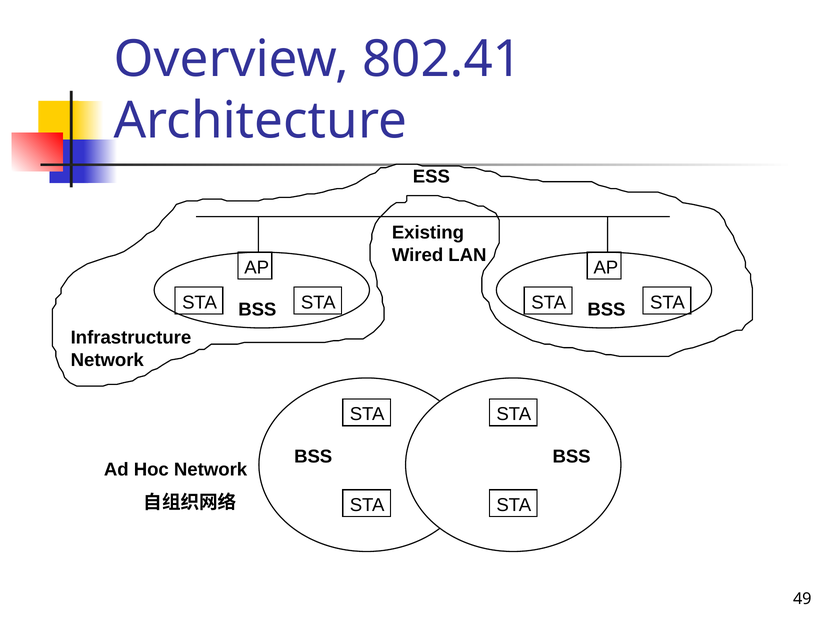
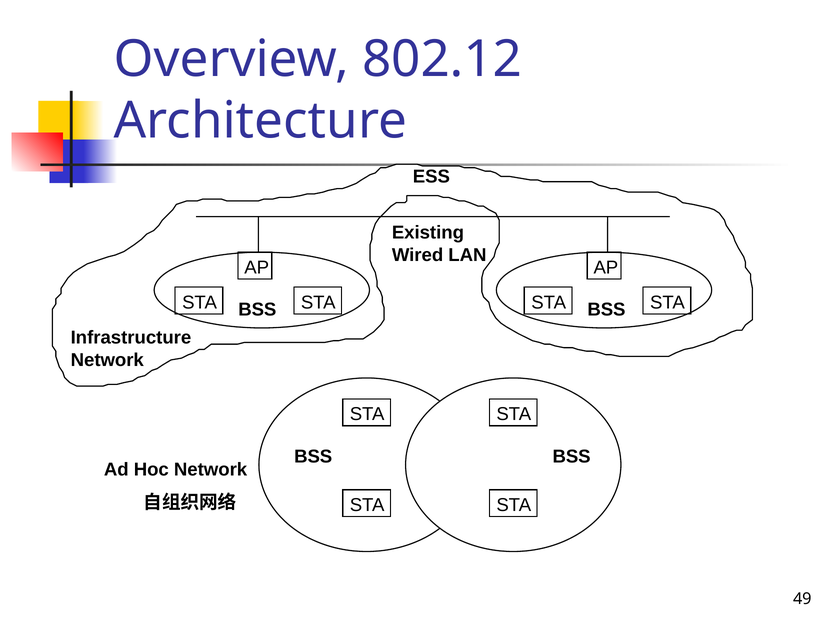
802.41: 802.41 -> 802.12
